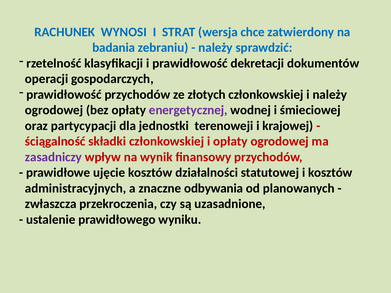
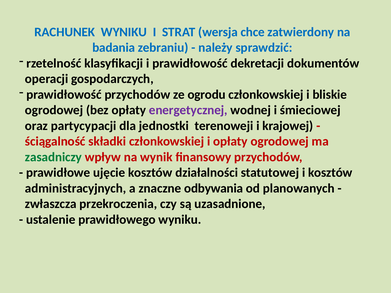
RACHUNEK WYNOSI: WYNOSI -> WYNIKU
złotych: złotych -> ogrodu
i należy: należy -> bliskie
zasadniczy colour: purple -> green
